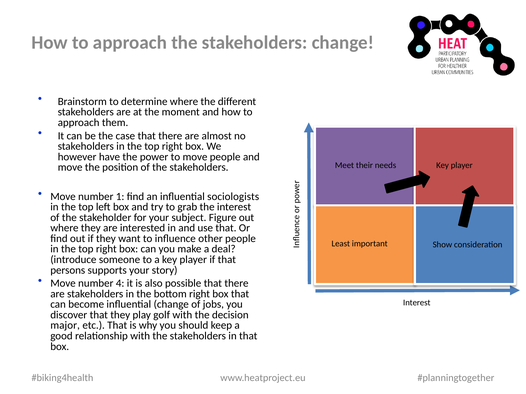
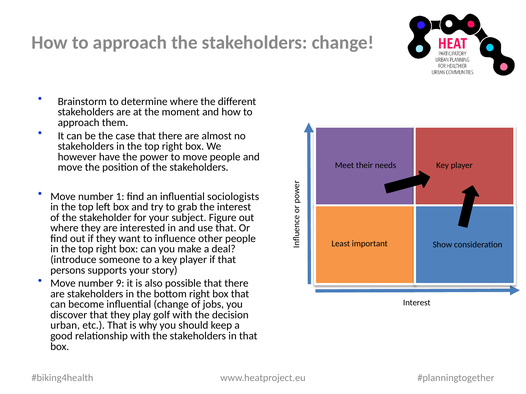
4: 4 -> 9
major: major -> urban
